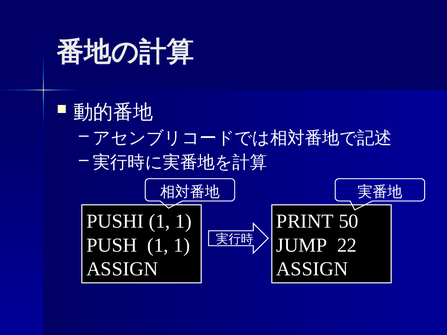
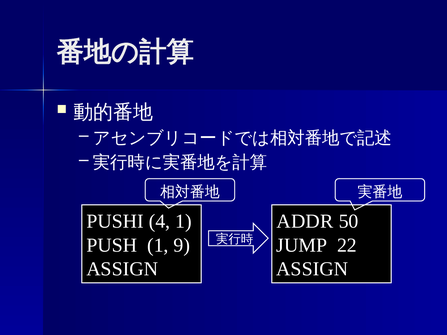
PUSHI 1: 1 -> 4
PRINT: PRINT -> ADDR
PUSH 1 1: 1 -> 9
